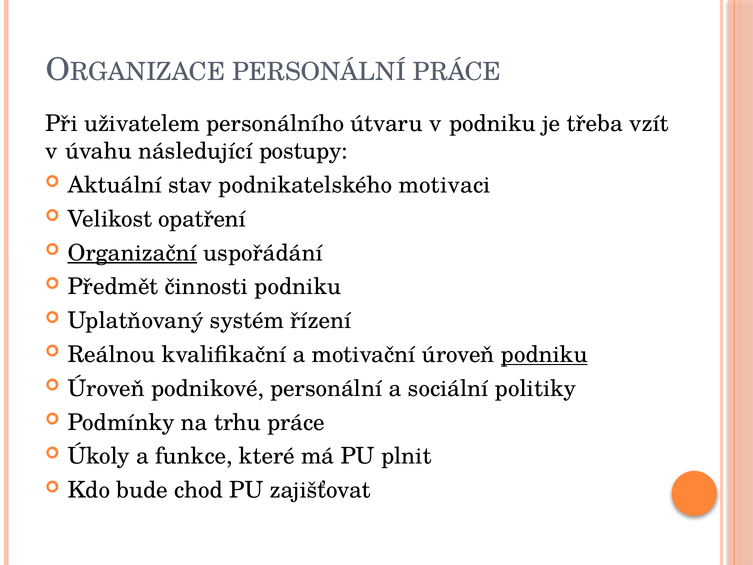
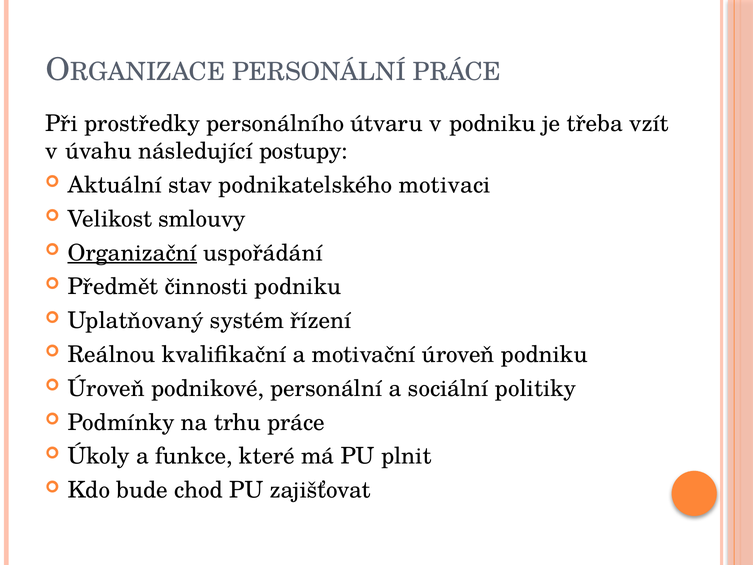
uživatelem: uživatelem -> prostředky
opatření: opatření -> smlouvy
podniku at (544, 355) underline: present -> none
